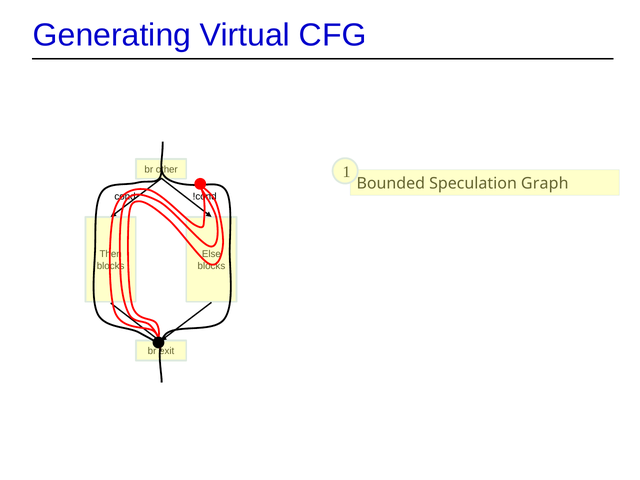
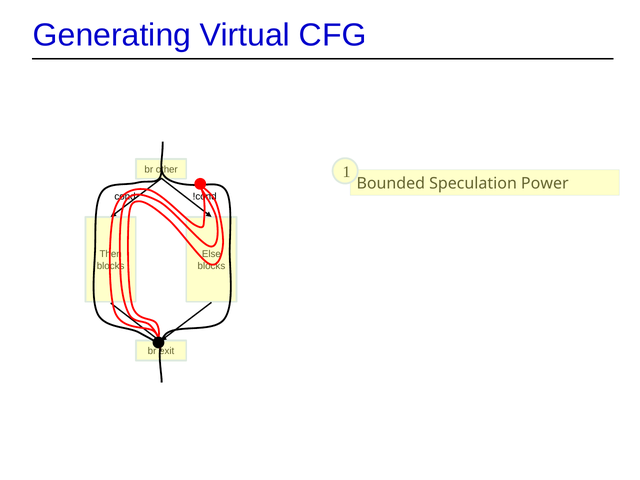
Graph: Graph -> Power
